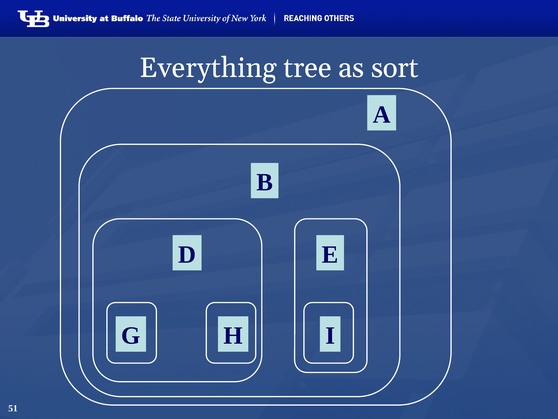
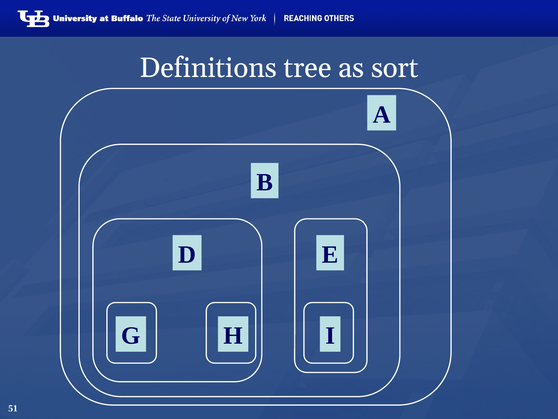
Everything: Everything -> Definitions
